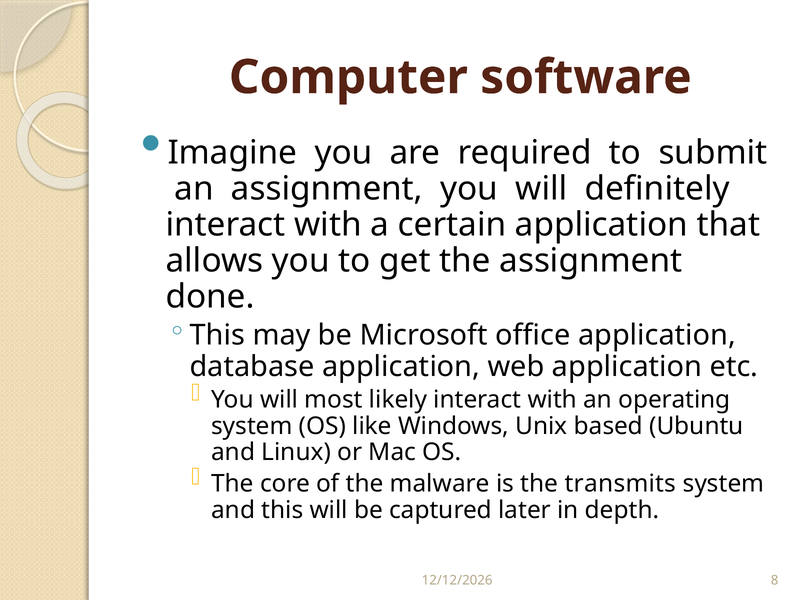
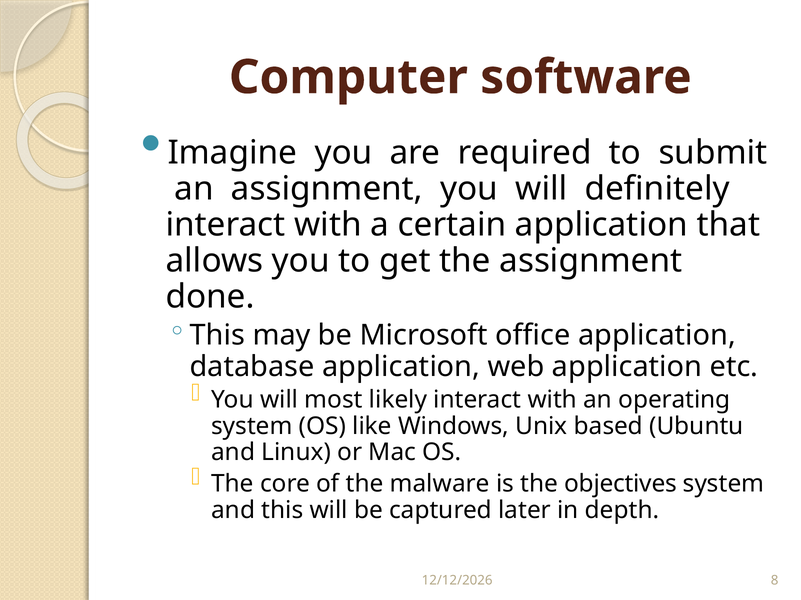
transmits: transmits -> objectives
